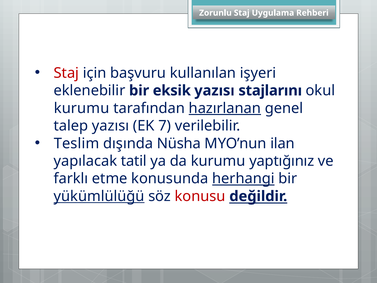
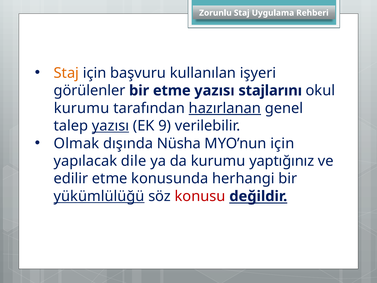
Staj at (66, 73) colour: red -> orange
eklenebilir: eklenebilir -> görülenler
bir eksik: eksik -> etme
yazısı at (111, 126) underline: none -> present
7: 7 -> 9
Teslim: Teslim -> Olmak
MYO’nun ilan: ilan -> için
tatil: tatil -> dile
farklı: farklı -> edilir
herhangi underline: present -> none
